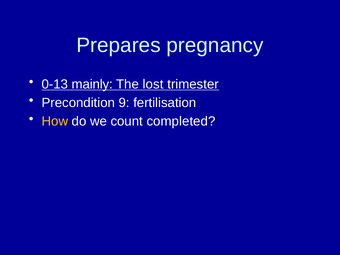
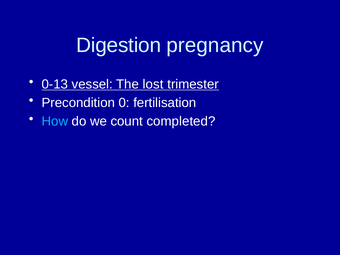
Prepares: Prepares -> Digestion
mainly: mainly -> vessel
9: 9 -> 0
How colour: yellow -> light blue
